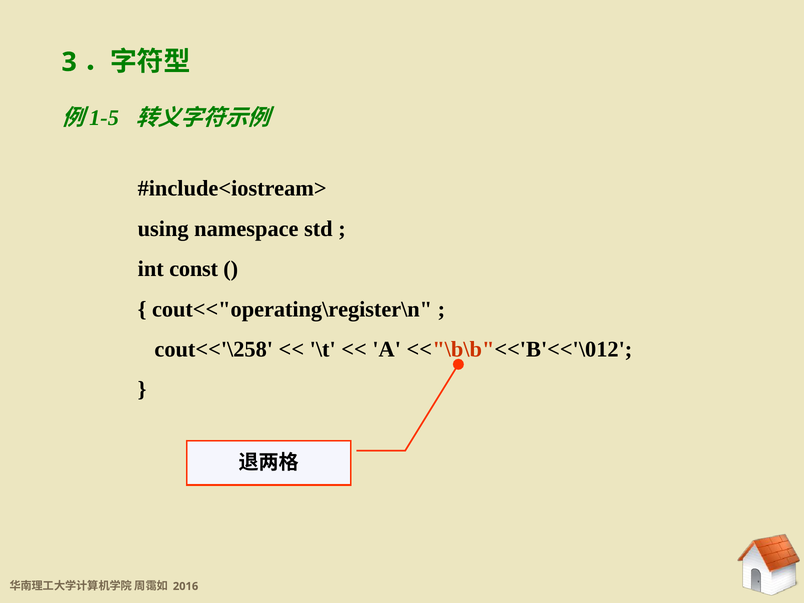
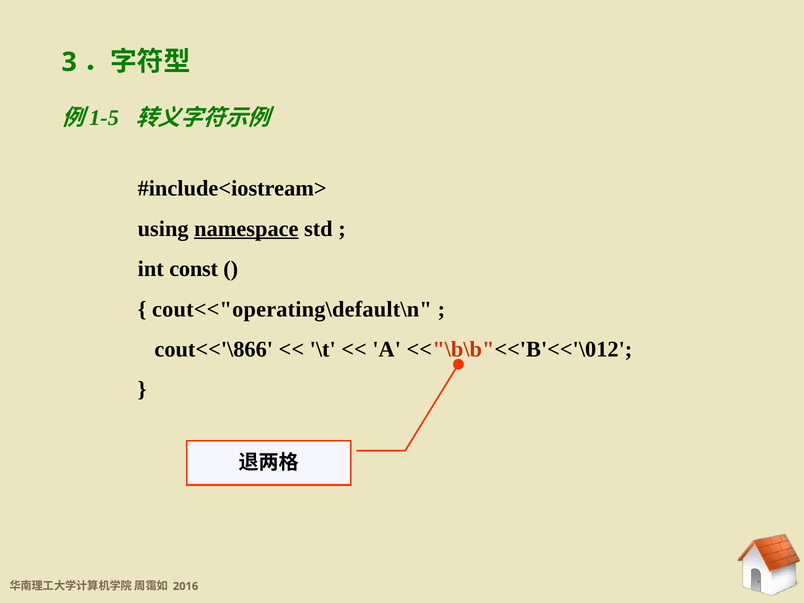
namespace underline: none -> present
cout<<"operating\register\n: cout<<"operating\register\n -> cout<<"operating\default\n
cout<<'\258: cout<<'\258 -> cout<<'\866
